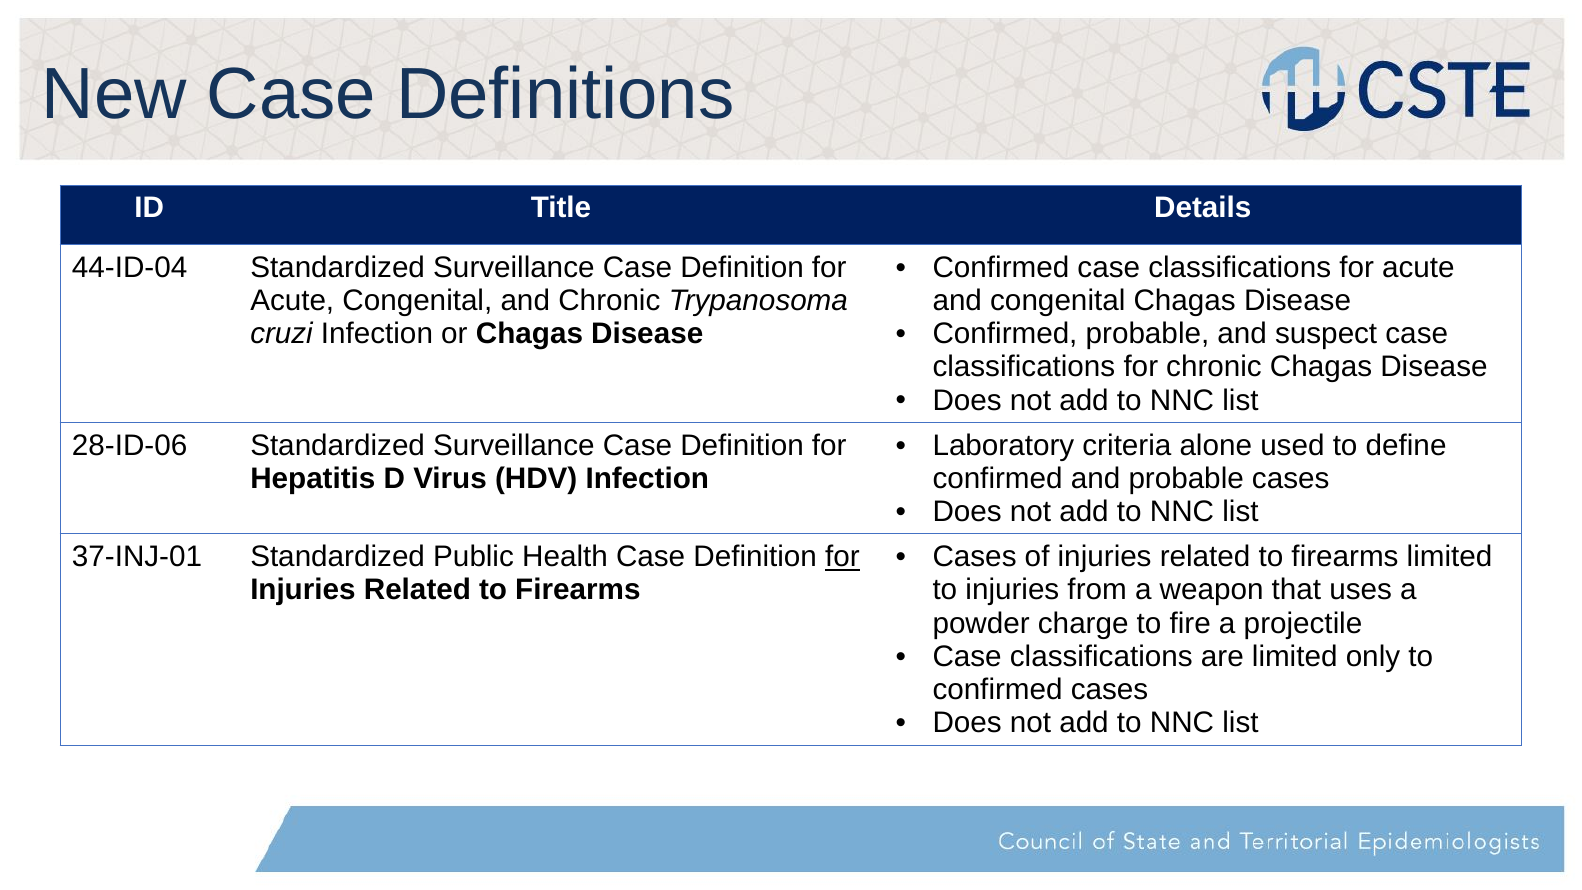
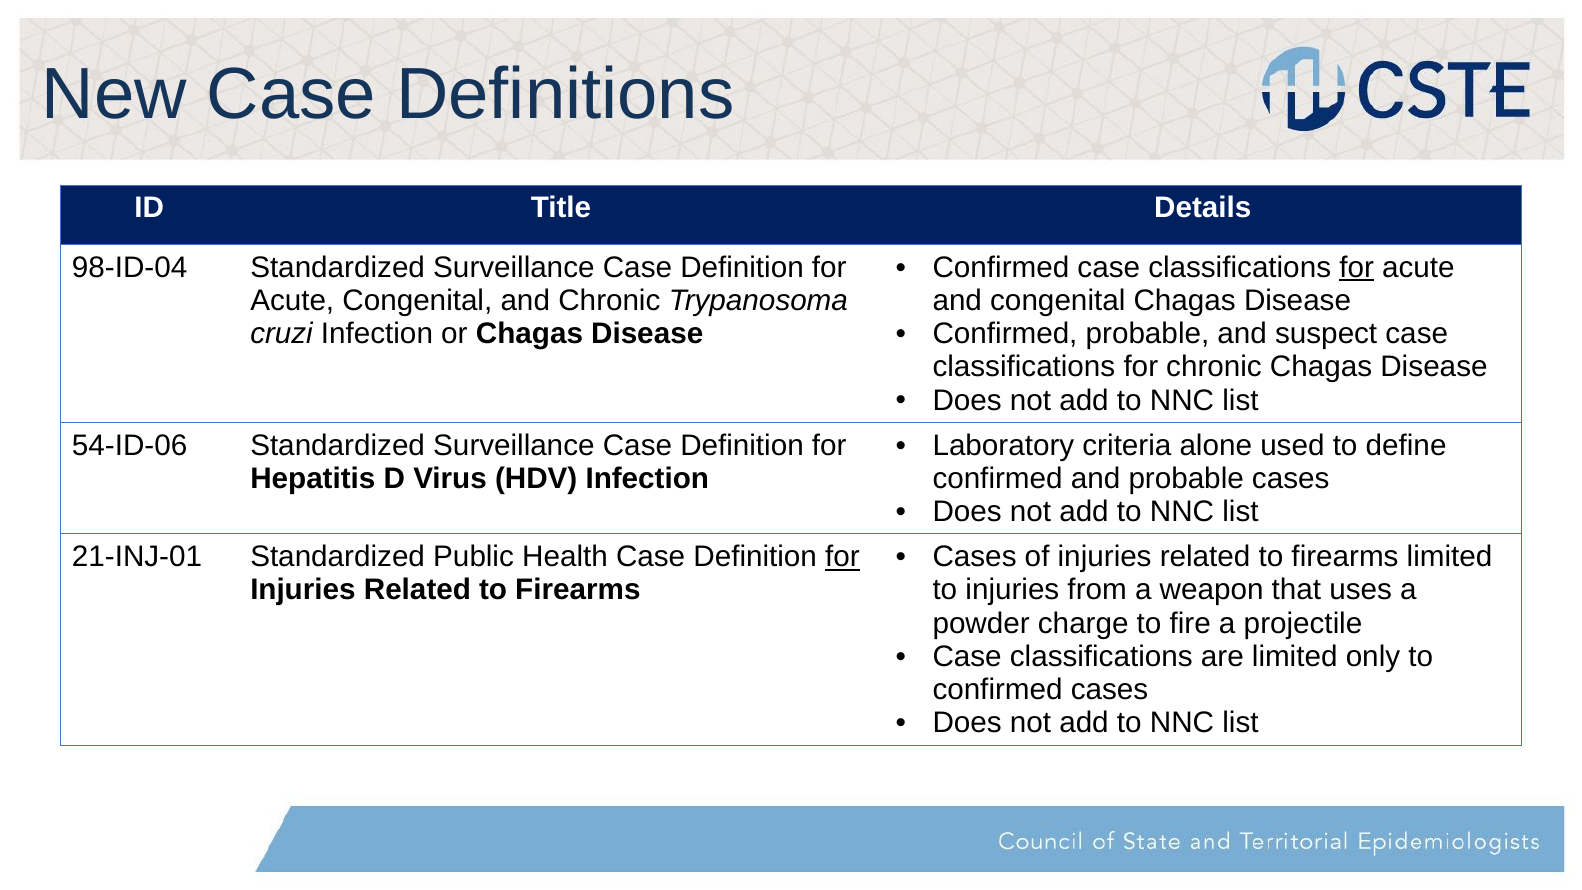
44-ID-04: 44-ID-04 -> 98-ID-04
for at (1357, 267) underline: none -> present
28-ID-06: 28-ID-06 -> 54-ID-06
37-INJ-01: 37-INJ-01 -> 21-INJ-01
